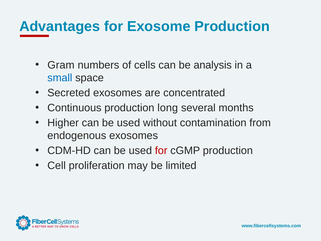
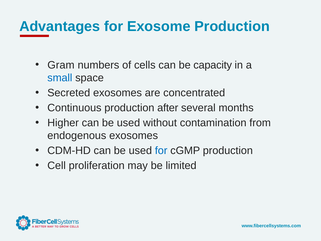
analysis: analysis -> capacity
long: long -> after
for at (161, 151) colour: red -> blue
